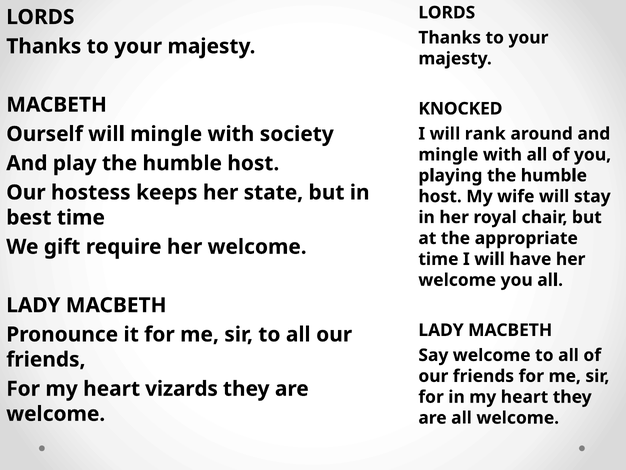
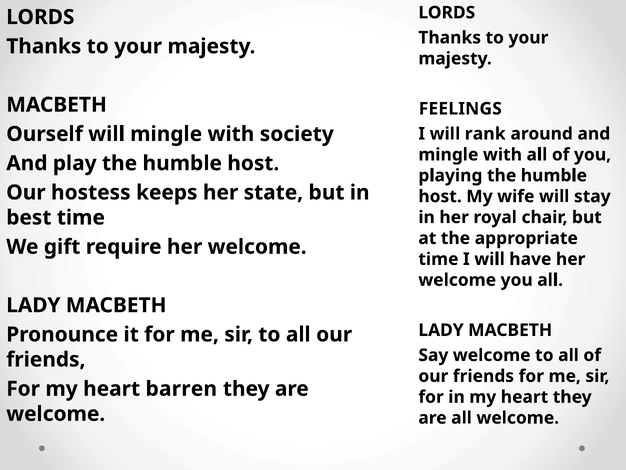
KNOCKED: KNOCKED -> FEELINGS
vizards: vizards -> barren
